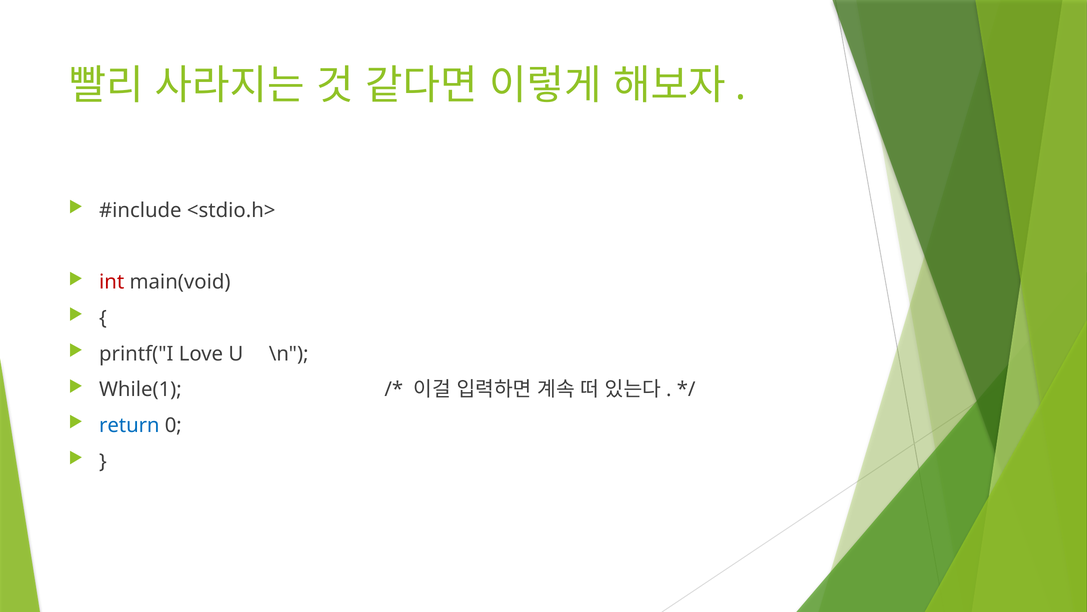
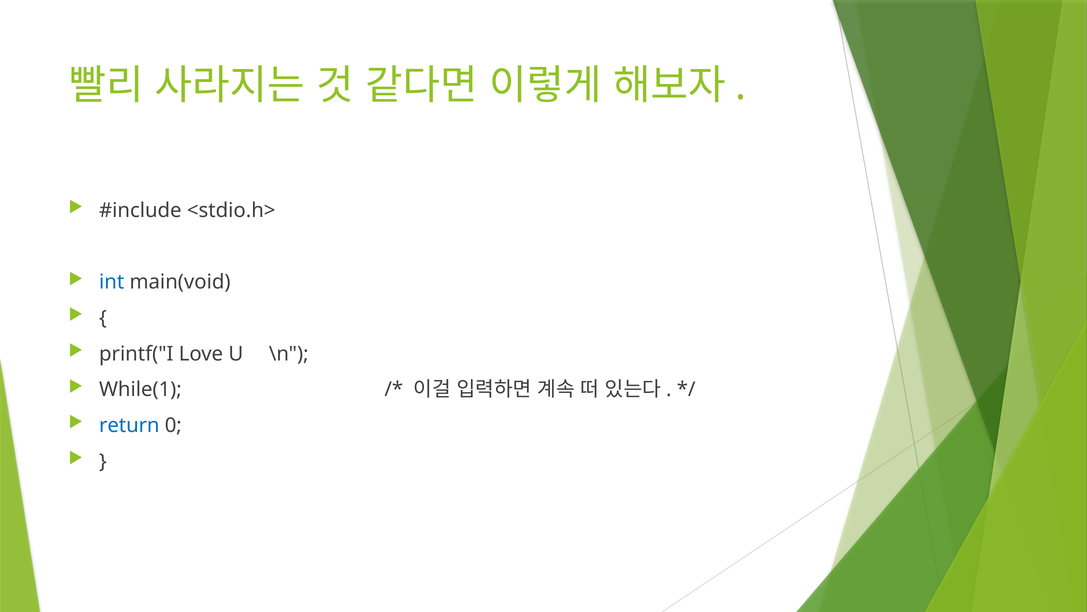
int colour: red -> blue
